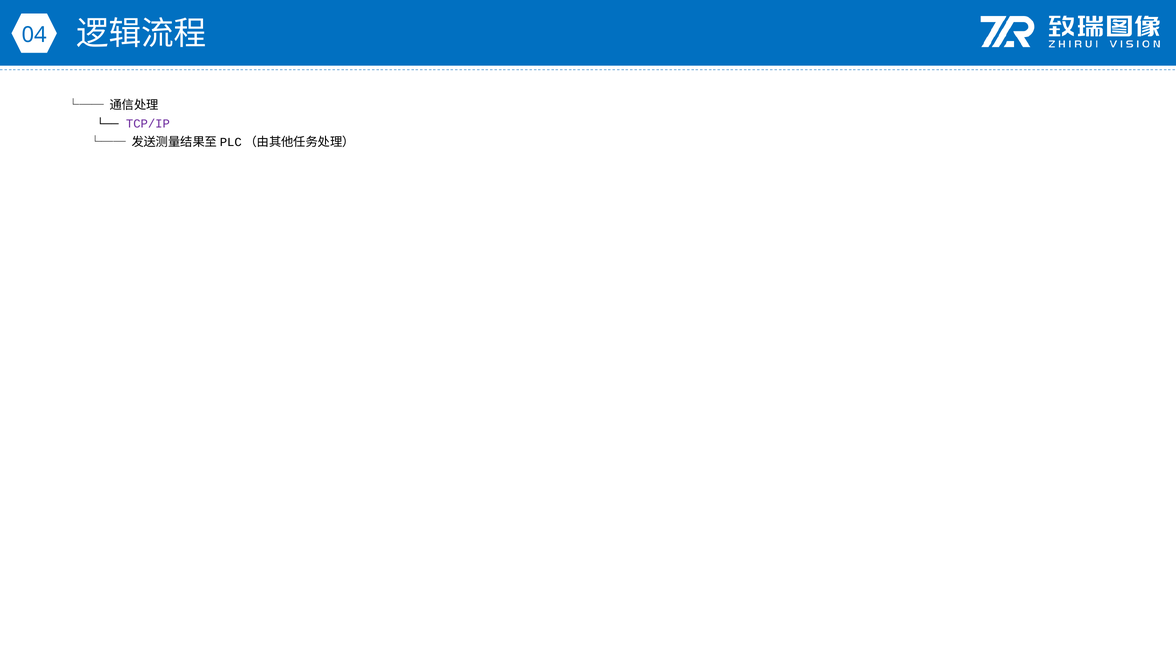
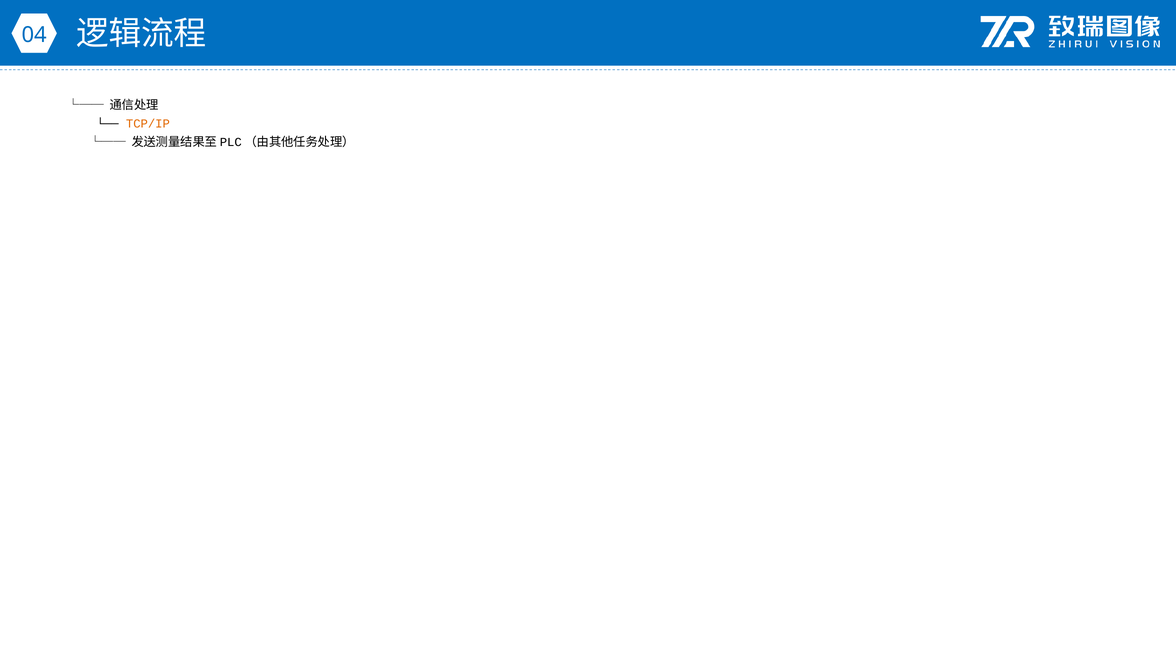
TCP/IP colour: purple -> orange
